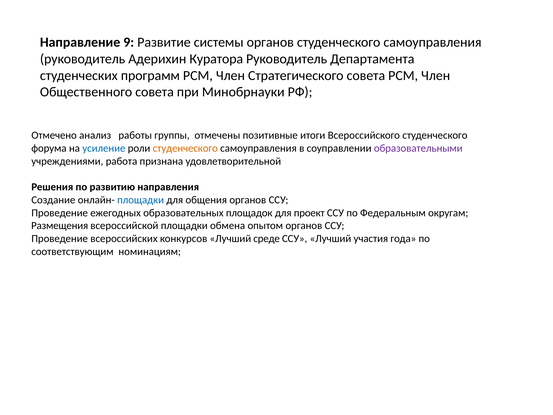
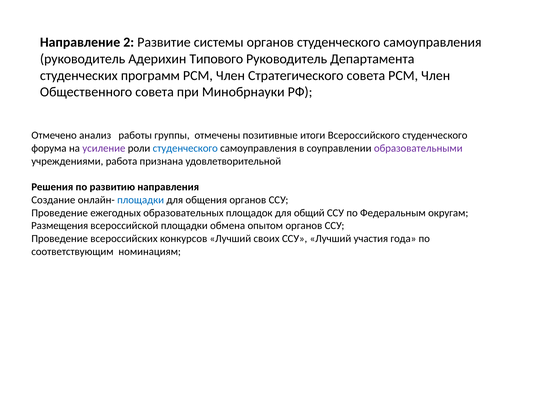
9: 9 -> 2
Куратора: Куратора -> Типового
усиление colour: blue -> purple
студенческого at (185, 148) colour: orange -> blue
проект: проект -> общий
среде: среде -> своих
